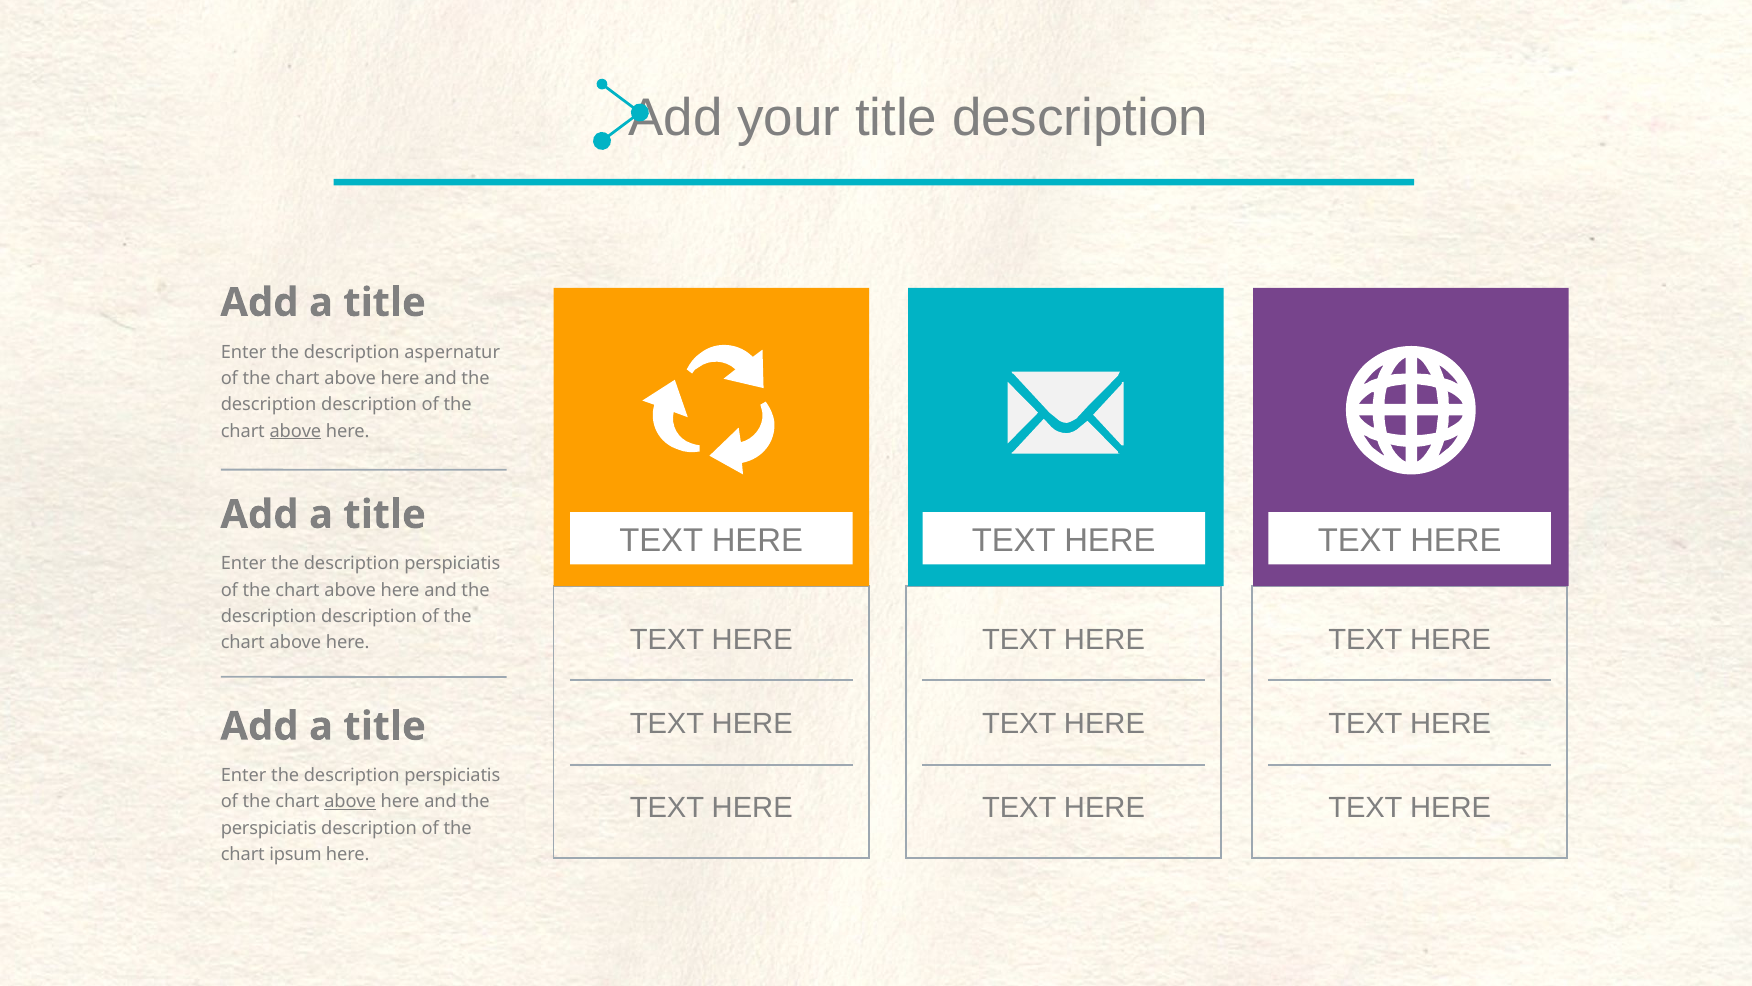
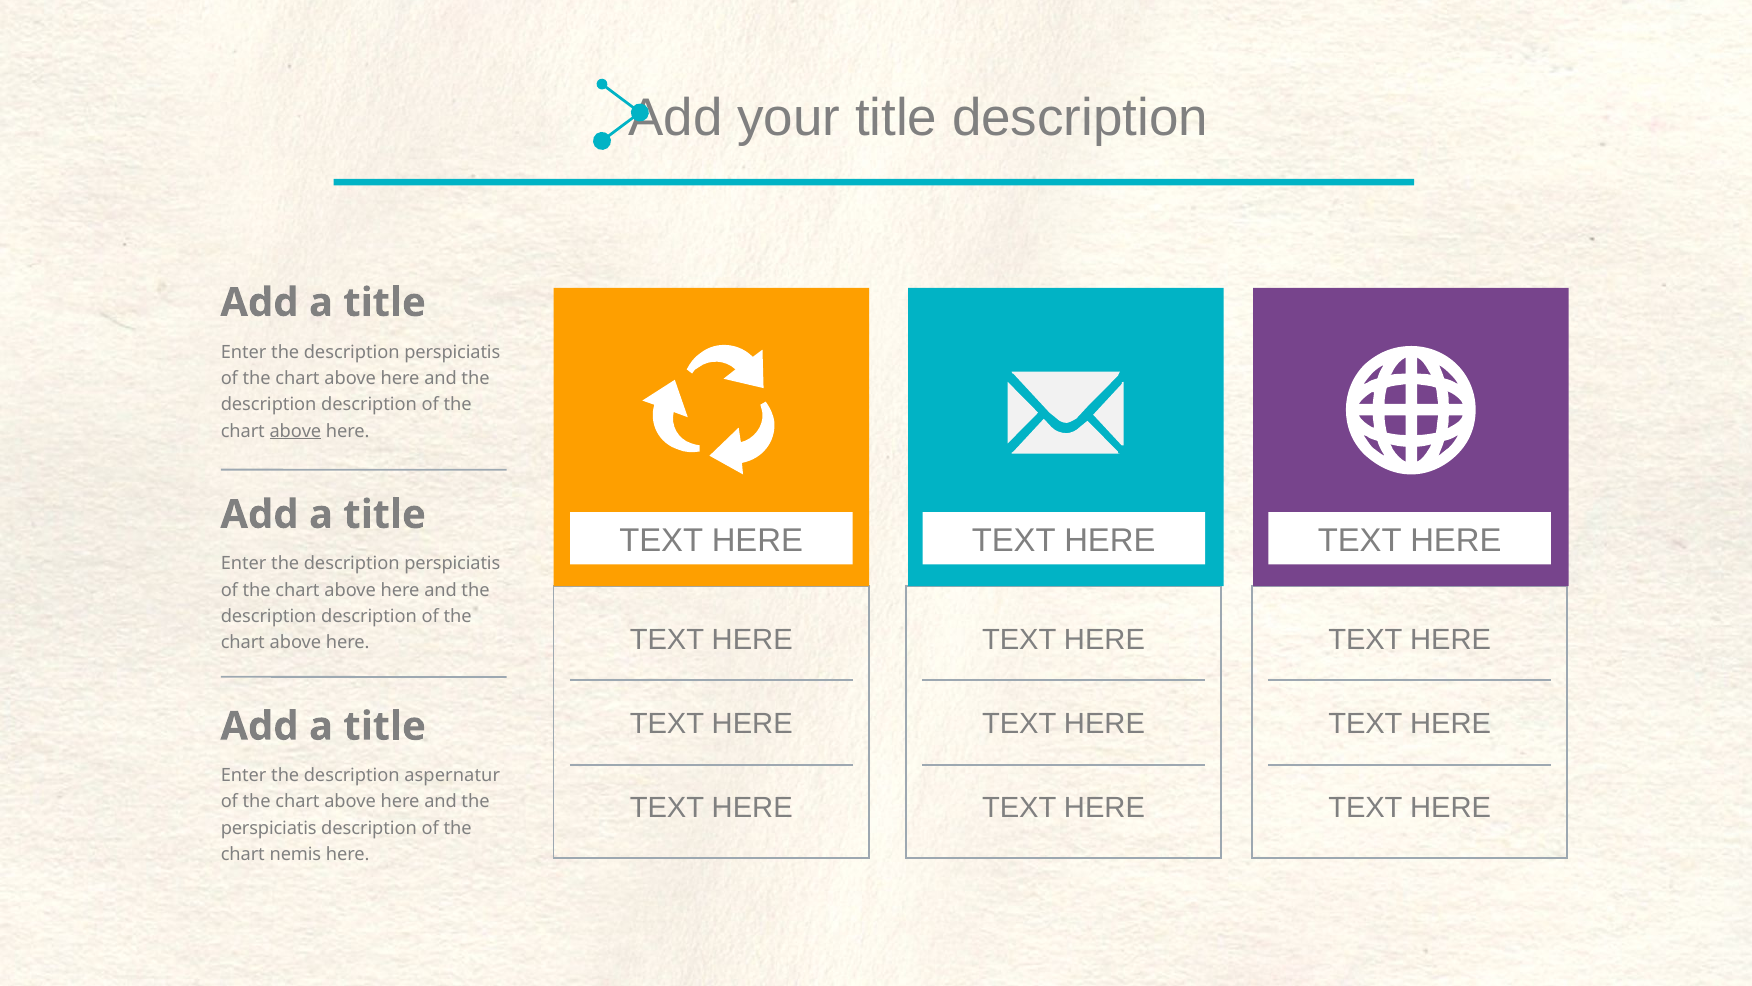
aspernatur at (452, 352): aspernatur -> perspiciatis
perspiciatis at (452, 776): perspiciatis -> aspernatur
above at (350, 802) underline: present -> none
ipsum: ipsum -> nemis
